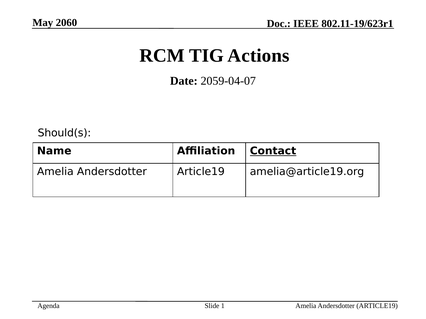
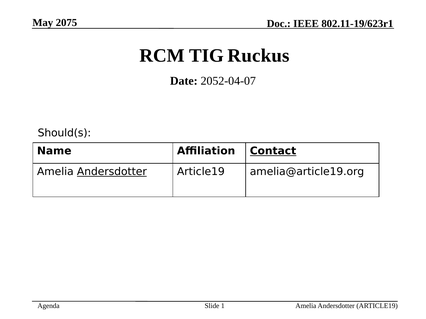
2060: 2060 -> 2075
Actions: Actions -> Ruckus
2059-04-07: 2059-04-07 -> 2052-04-07
Andersdotter at (112, 172) underline: none -> present
